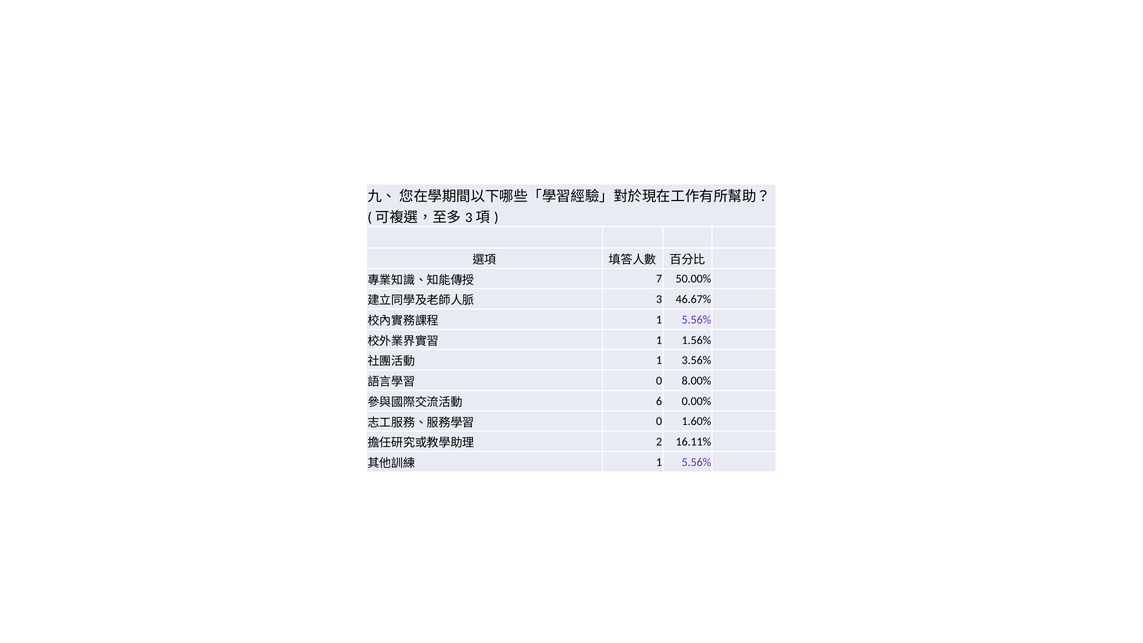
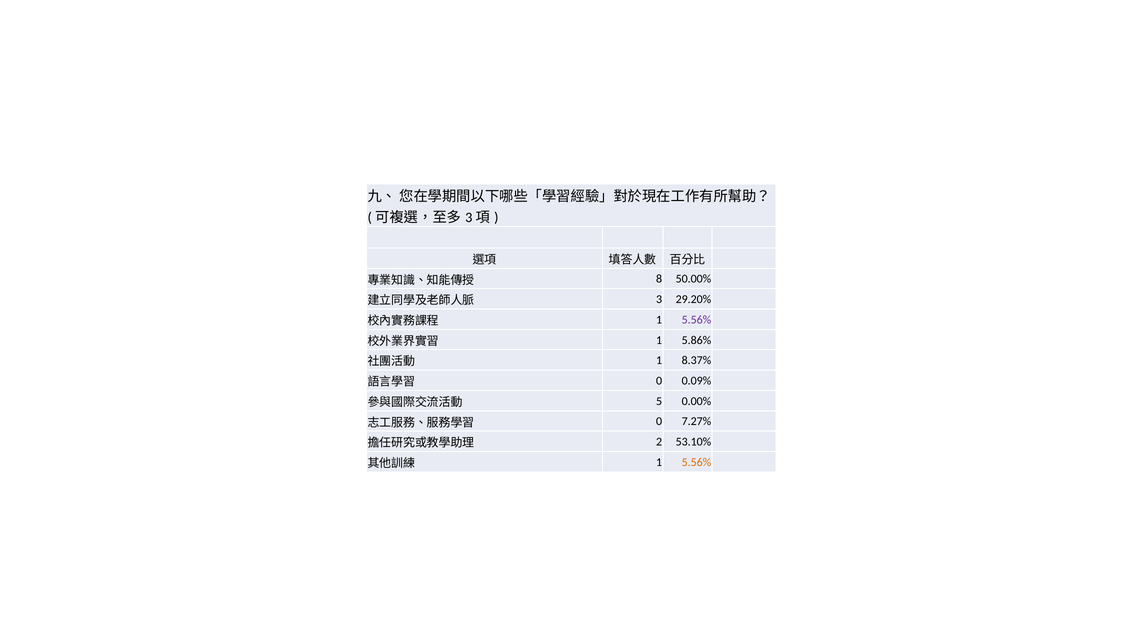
7: 7 -> 8
46.67%: 46.67% -> 29.20%
1.56%: 1.56% -> 5.86%
3.56%: 3.56% -> 8.37%
8.00%: 8.00% -> 0.09%
6: 6 -> 5
1.60%: 1.60% -> 7.27%
16.11%: 16.11% -> 53.10%
5.56% at (696, 462) colour: purple -> orange
